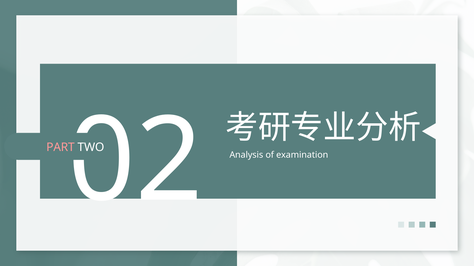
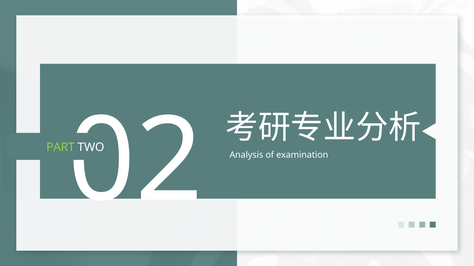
PART colour: pink -> light green
